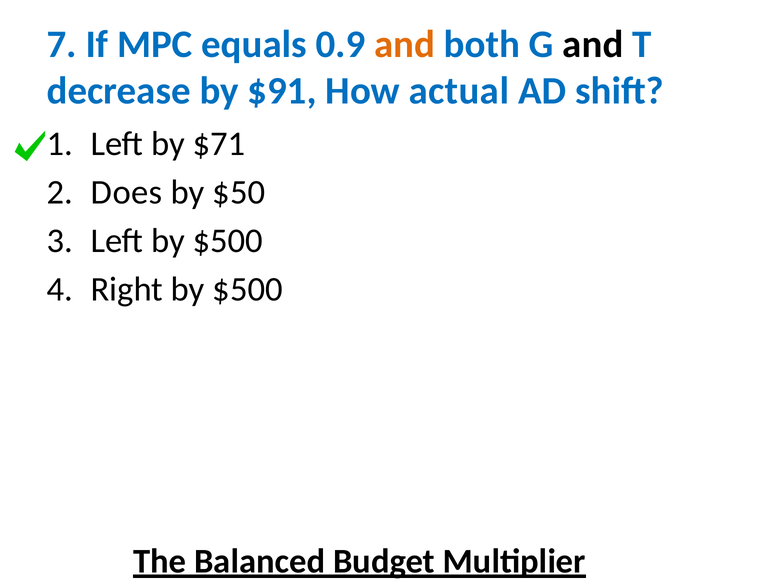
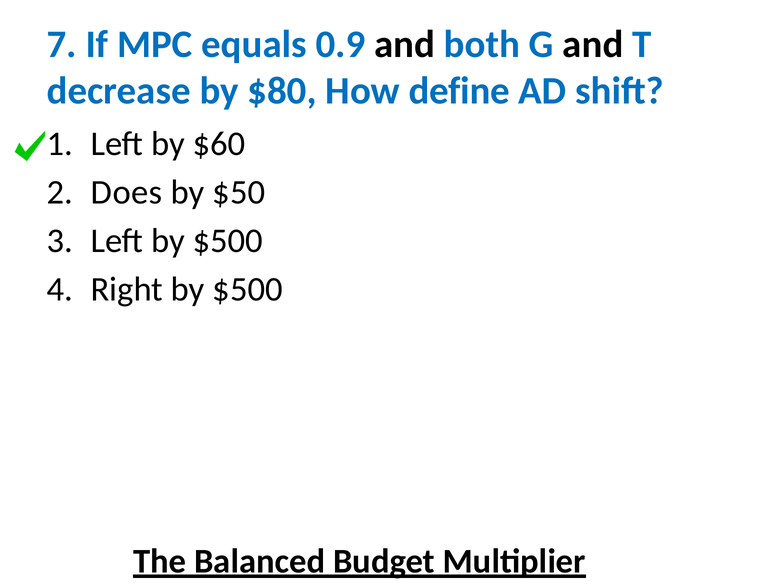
and at (405, 44) colour: orange -> black
$91: $91 -> $80
actual: actual -> define
$71: $71 -> $60
